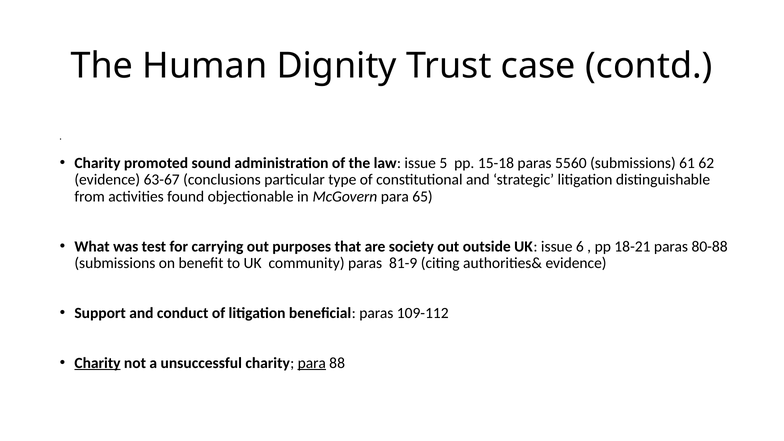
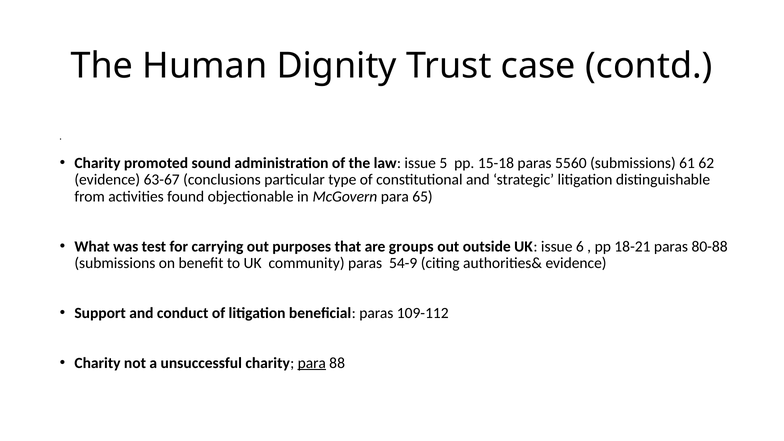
society: society -> groups
81-9: 81-9 -> 54-9
Charity at (98, 363) underline: present -> none
